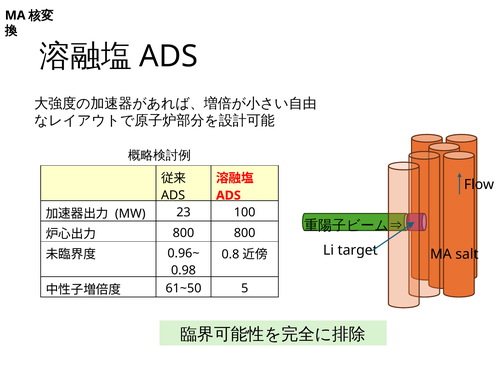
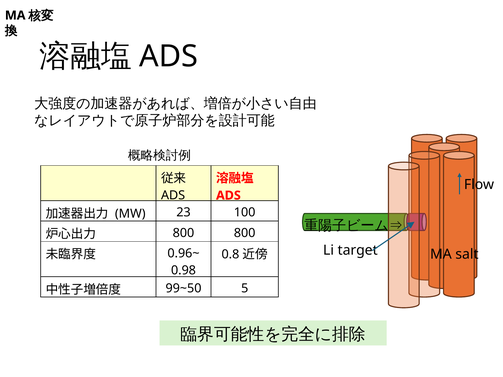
61~50: 61~50 -> 99~50
